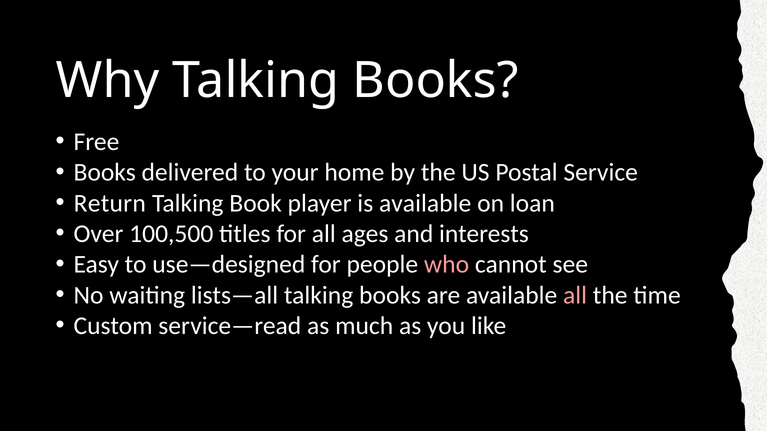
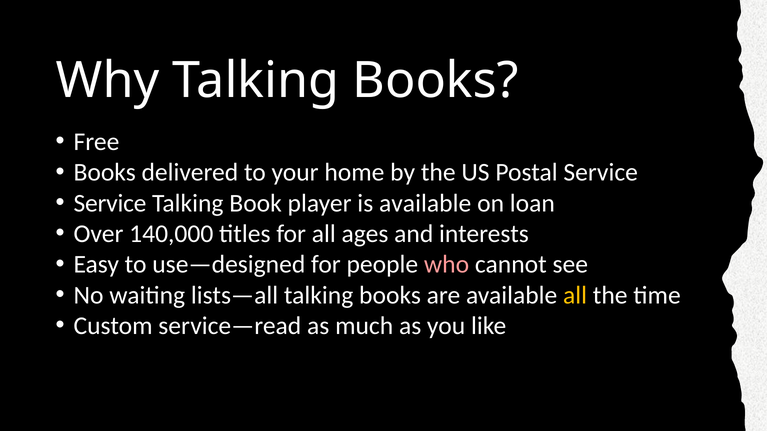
Return at (110, 203): Return -> Service
100,500: 100,500 -> 140,000
all at (575, 295) colour: pink -> yellow
